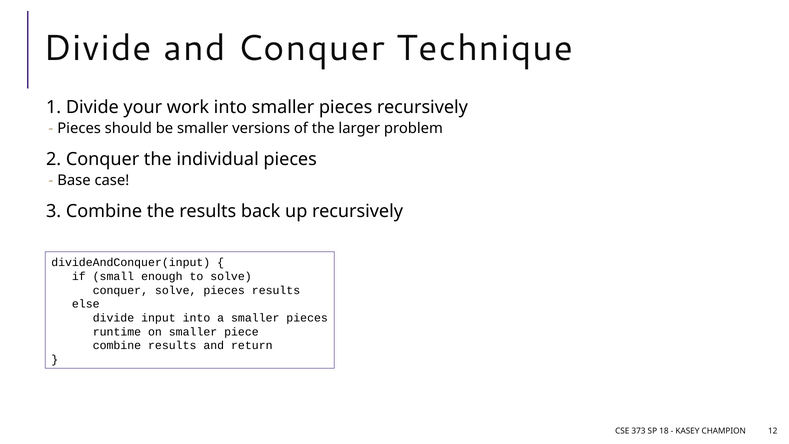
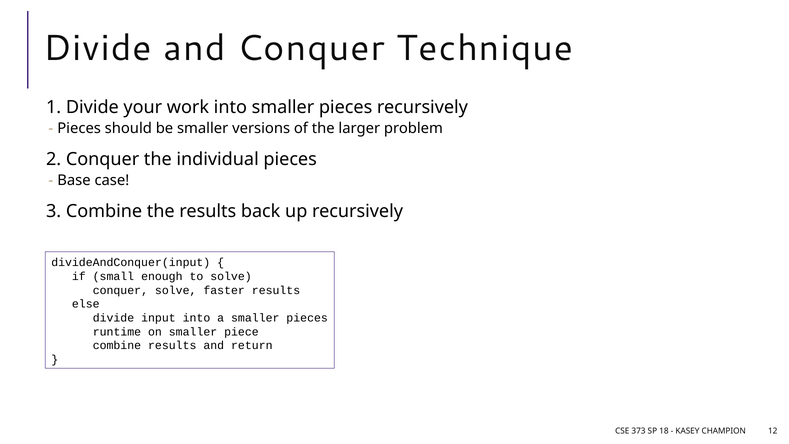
solve pieces: pieces -> faster
